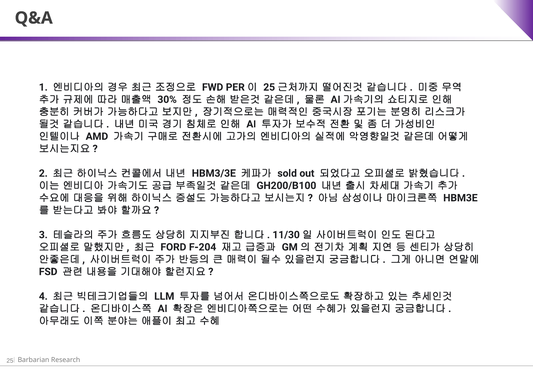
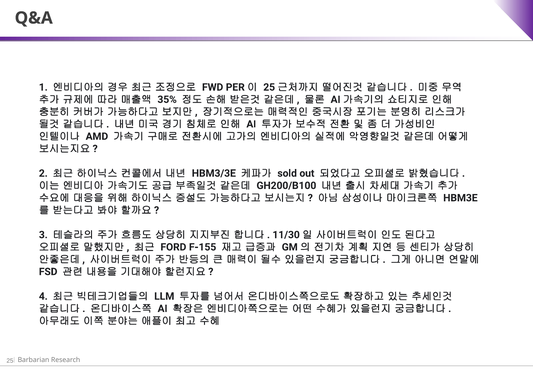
30%: 30% -> 35%
F-204: F-204 -> F-155
